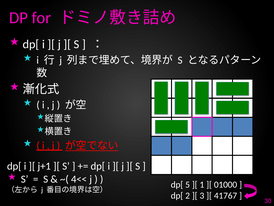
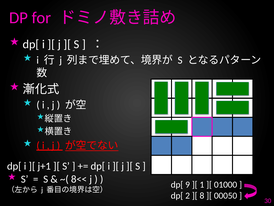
4<<: 4<< -> 8<<
5: 5 -> 9
3: 3 -> 8
41767: 41767 -> 00050
